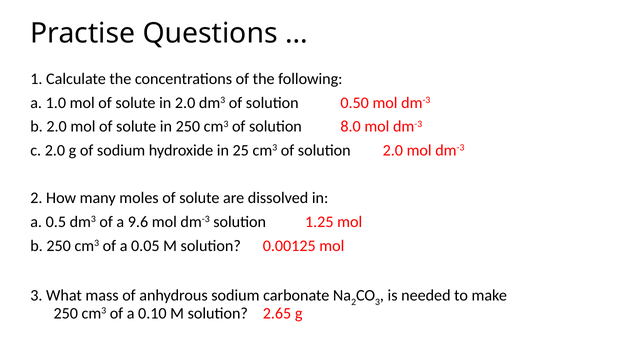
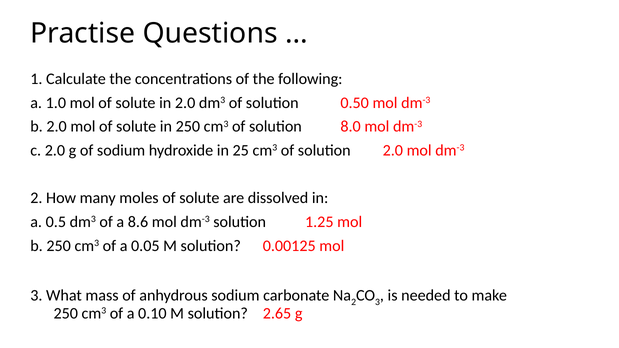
9.6: 9.6 -> 8.6
